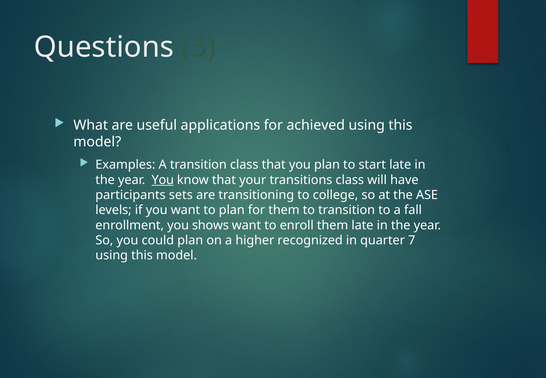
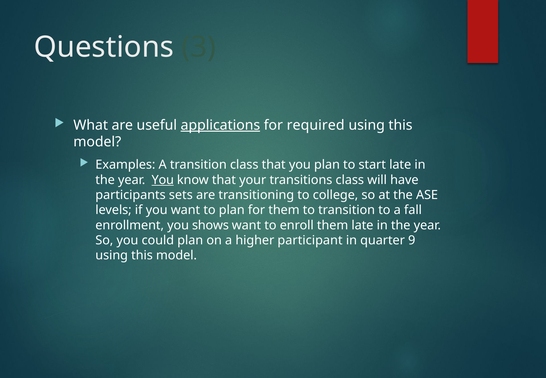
applications underline: none -> present
achieved: achieved -> required
recognized: recognized -> participant
7: 7 -> 9
